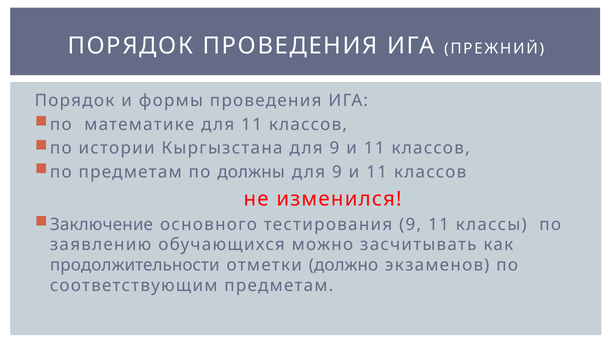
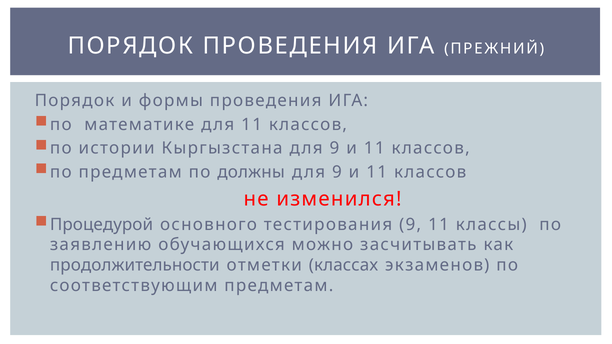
Заключение: Заключение -> Процедурой
должно: должно -> классах
